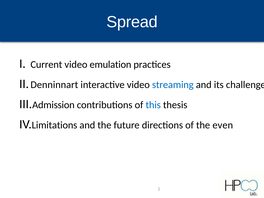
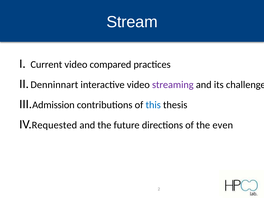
Spread: Spread -> Stream
emulation: emulation -> compared
streaming colour: blue -> purple
Limitations: Limitations -> Requested
